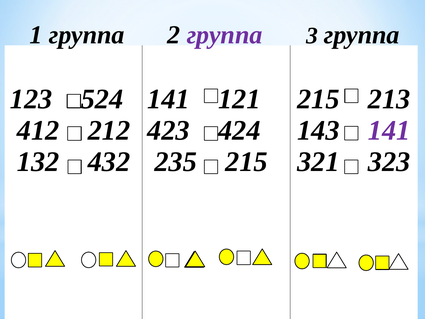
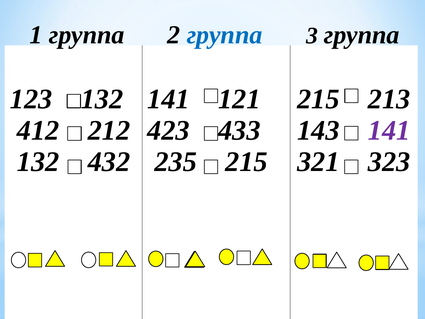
группа at (225, 35) colour: purple -> blue
123 524: 524 -> 132
424: 424 -> 433
